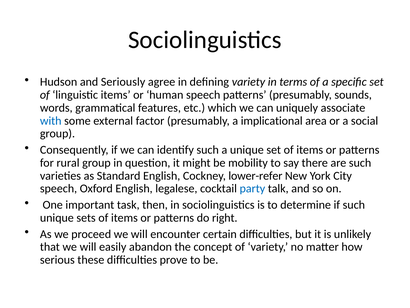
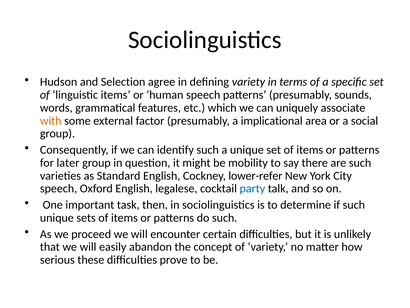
Seriously: Seriously -> Selection
with colour: blue -> orange
rural: rural -> later
do right: right -> such
